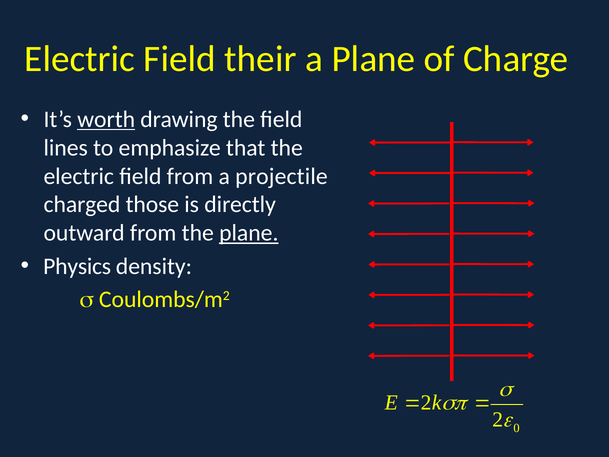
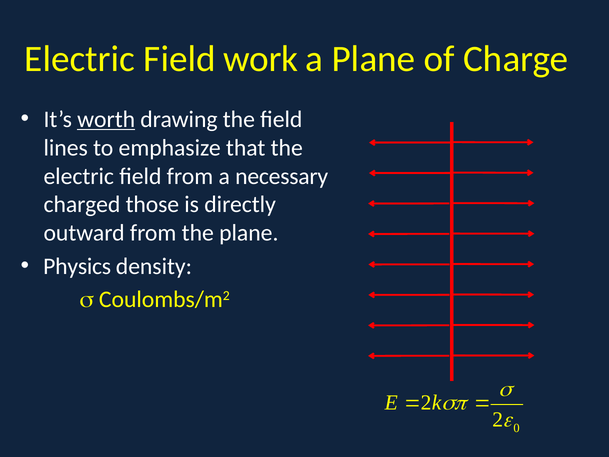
their: their -> work
projectile: projectile -> necessary
plane at (249, 233) underline: present -> none
